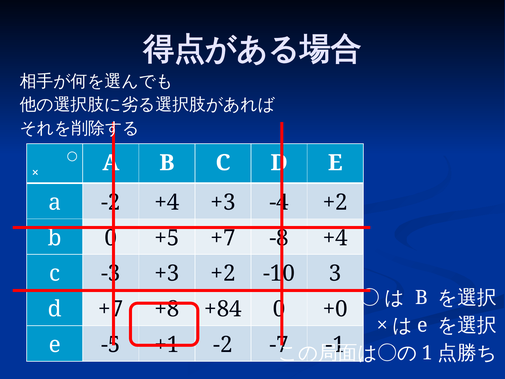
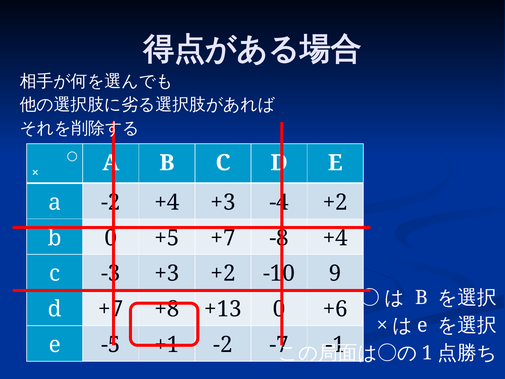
3: 3 -> 9
+84: +84 -> +13
+0: +0 -> +6
